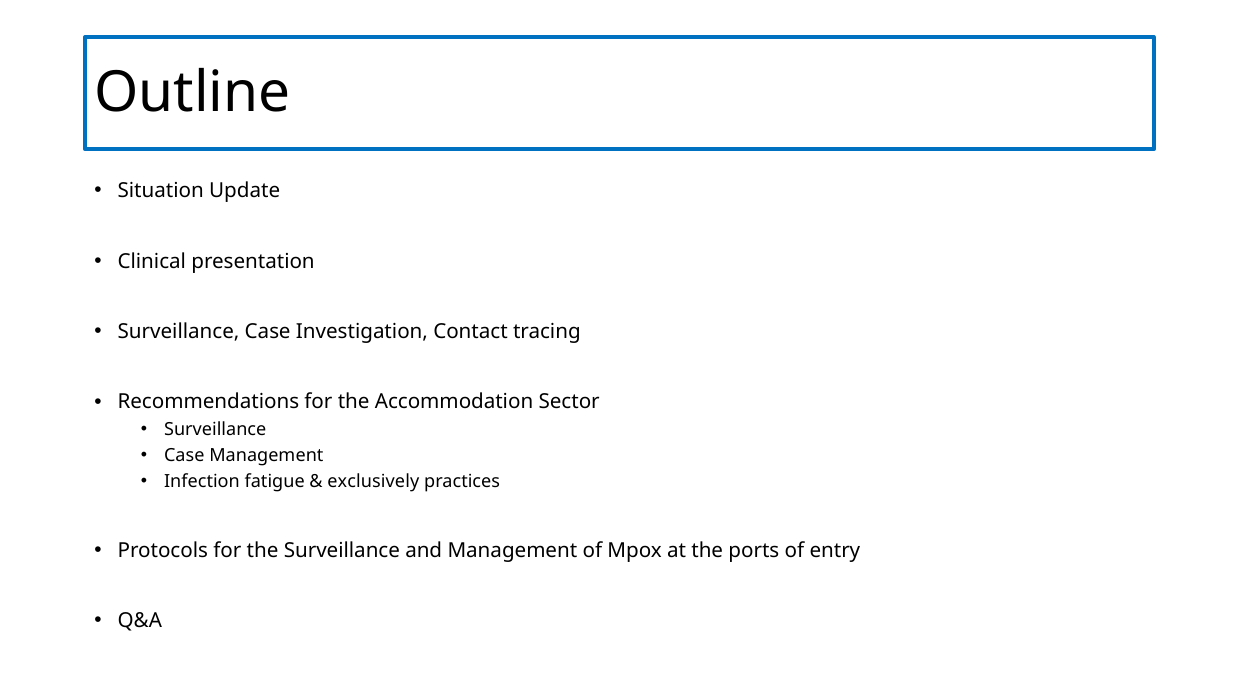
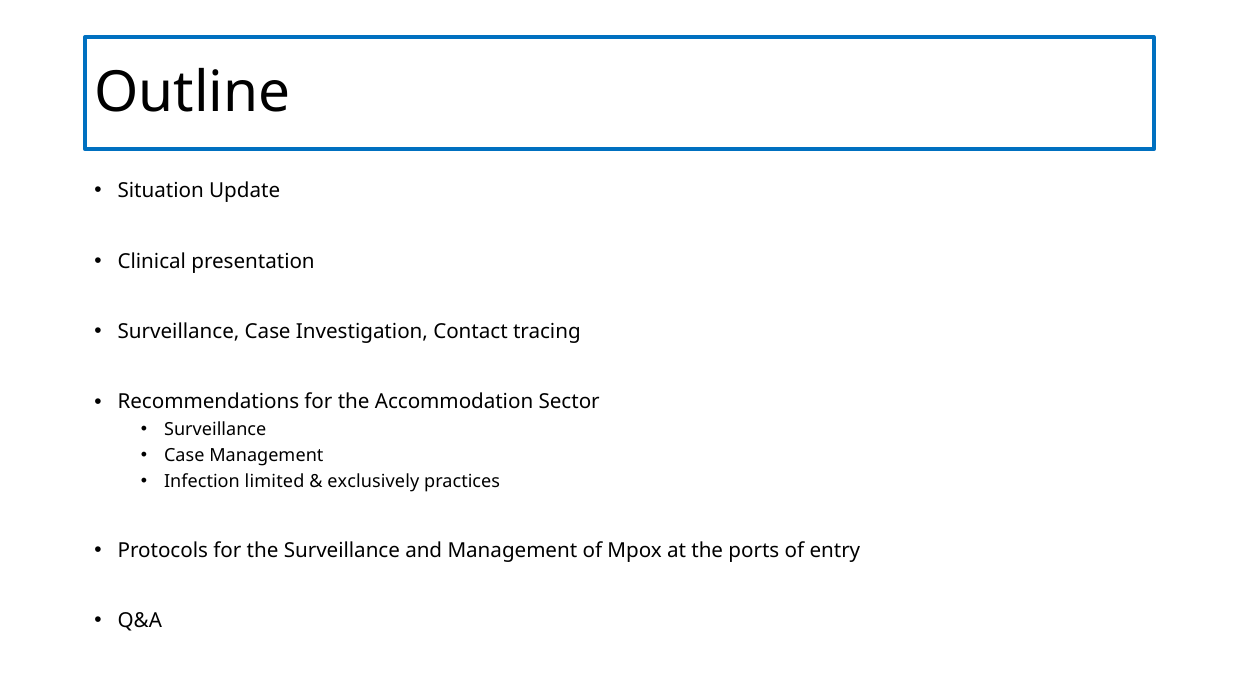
fatigue: fatigue -> limited
